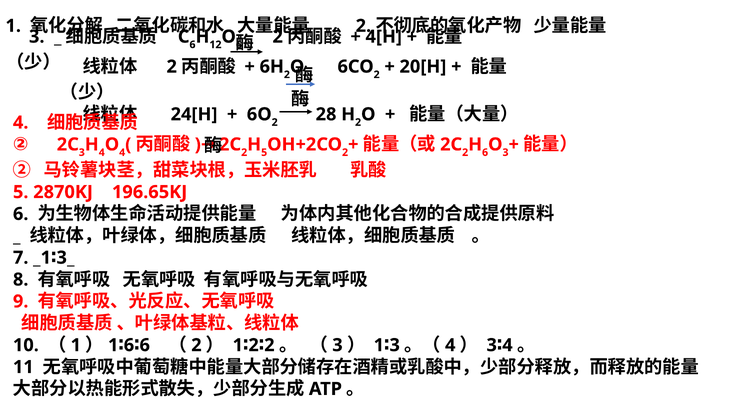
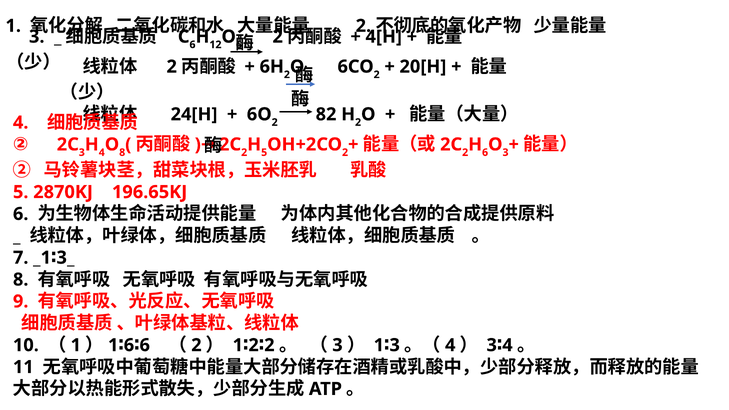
28: 28 -> 82
4 at (122, 152): 4 -> 8
